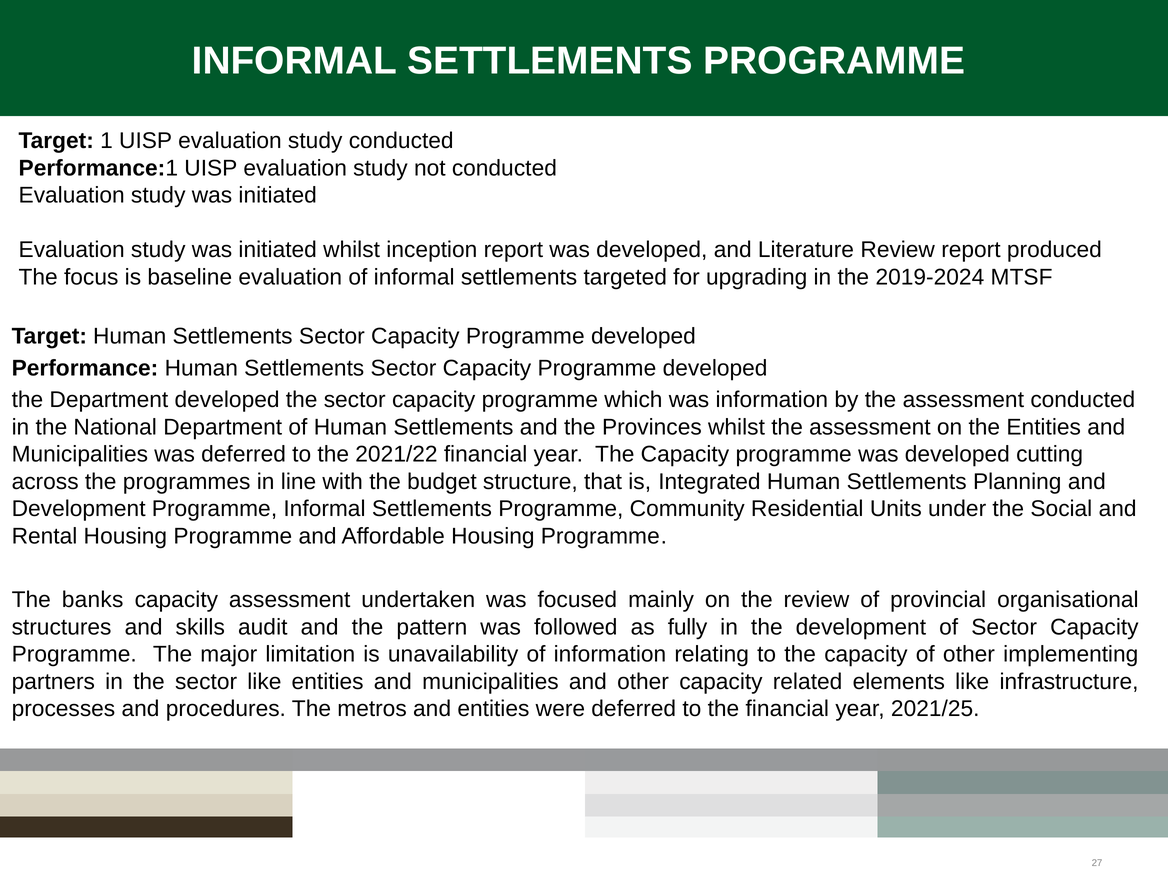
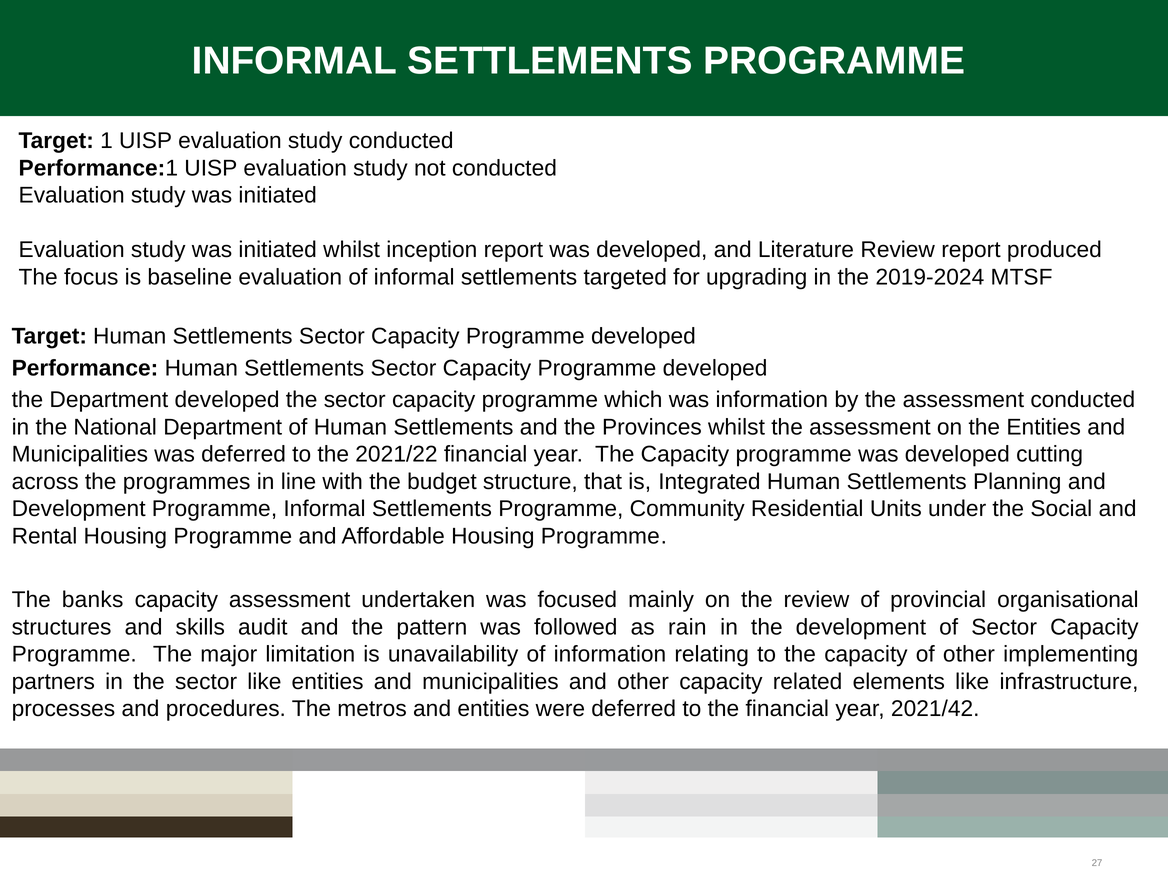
fully: fully -> rain
2021/25: 2021/25 -> 2021/42
